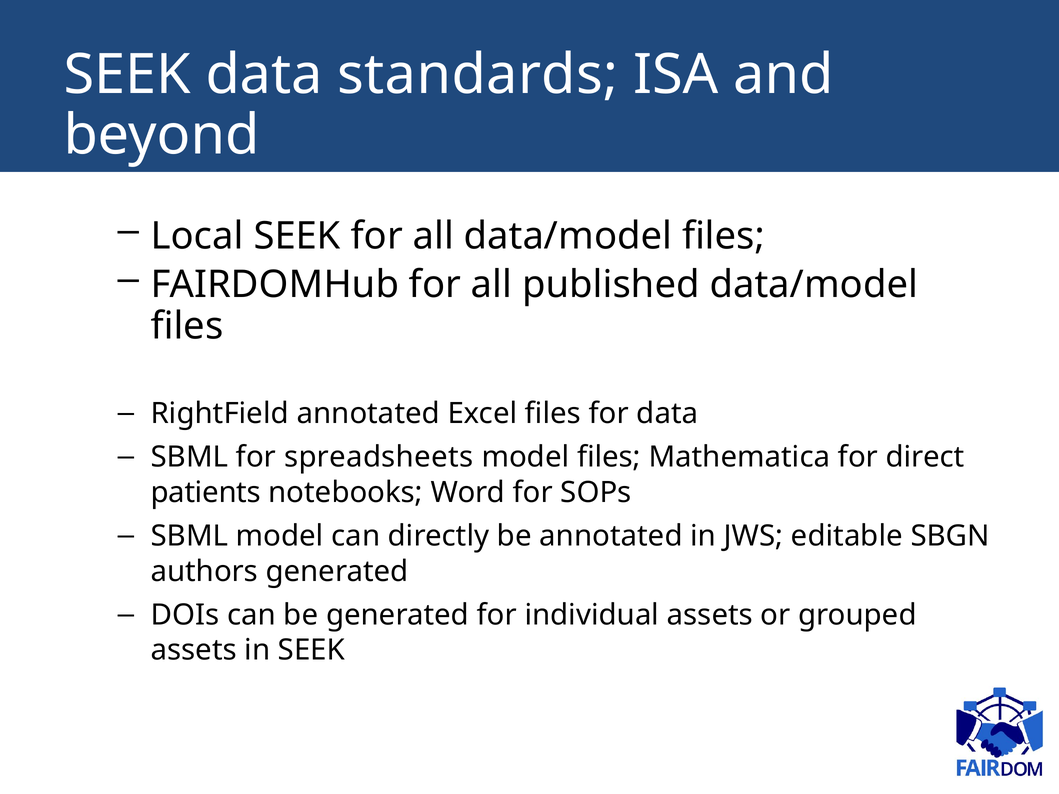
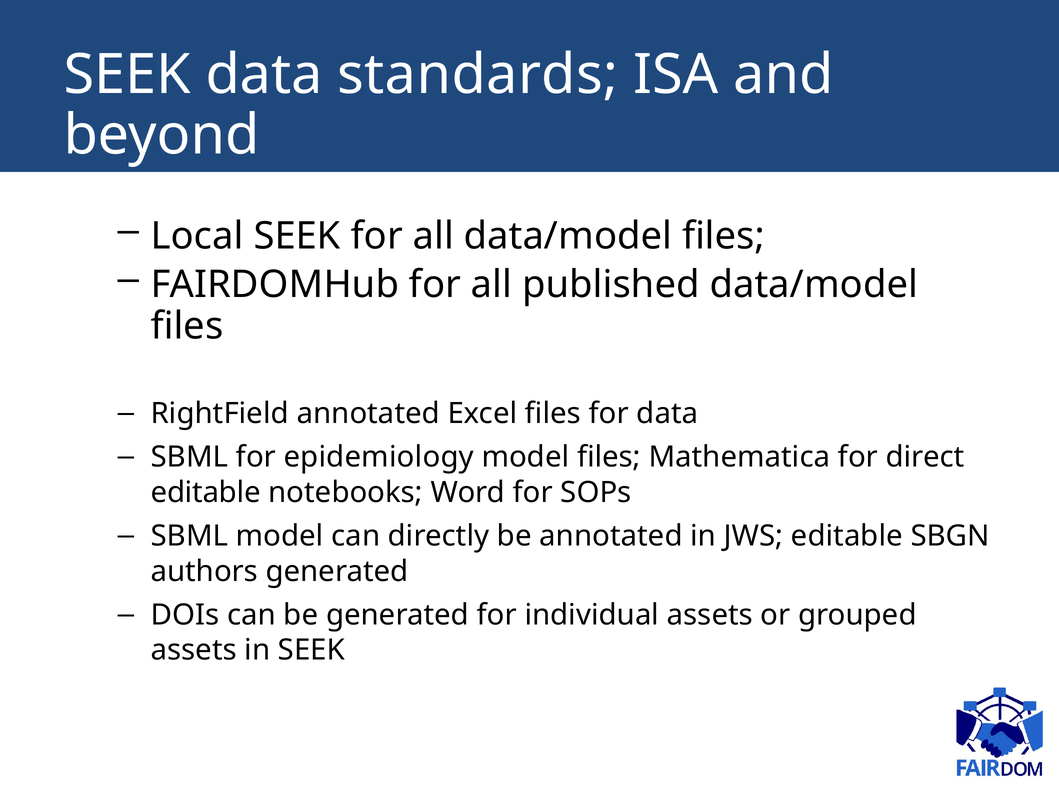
spreadsheets: spreadsheets -> epidemiology
patients at (206, 493): patients -> editable
